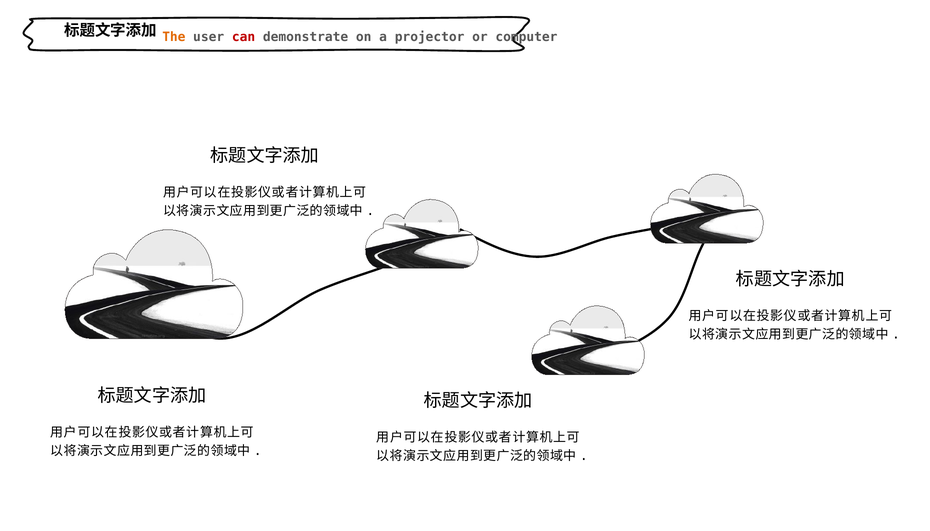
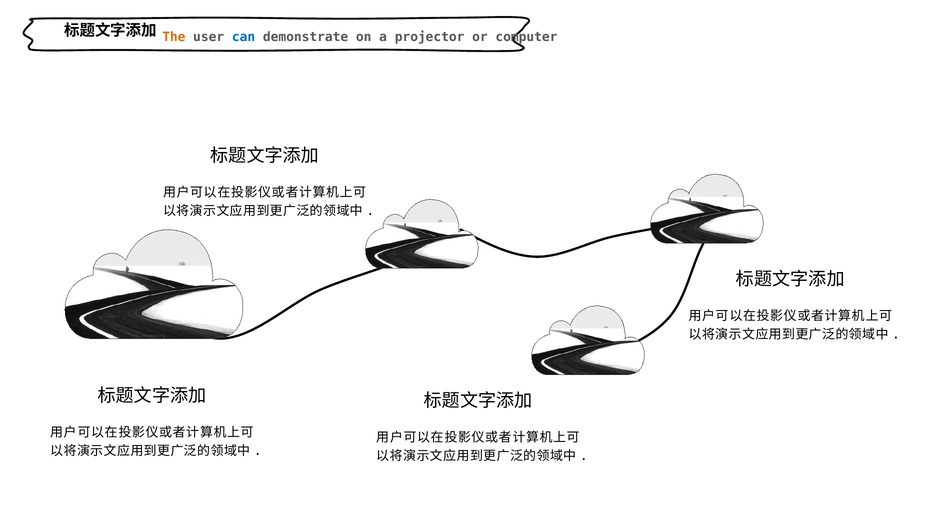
can colour: red -> blue
